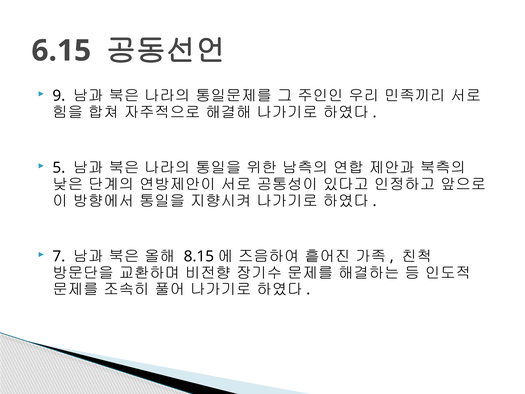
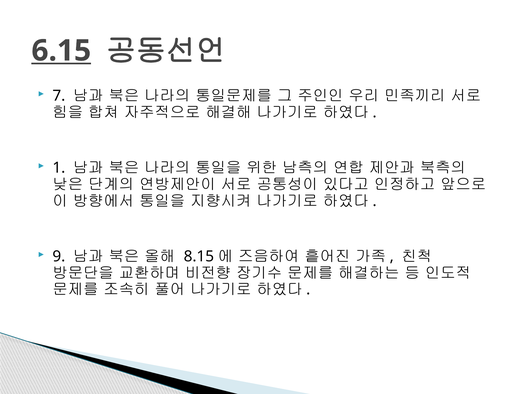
6.15 underline: none -> present
9: 9 -> 7
5: 5 -> 1
7: 7 -> 9
